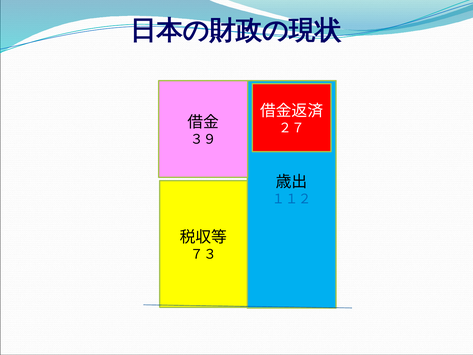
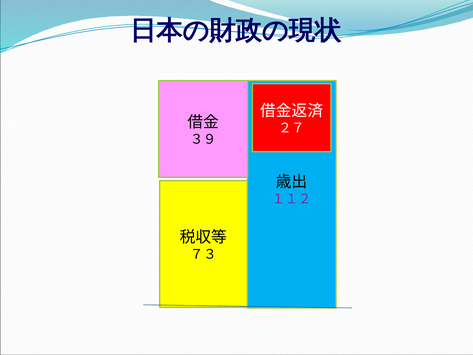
１１２ colour: blue -> purple
